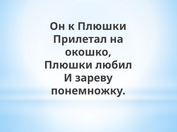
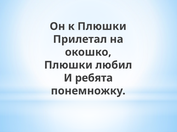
зареву: зареву -> ребята
